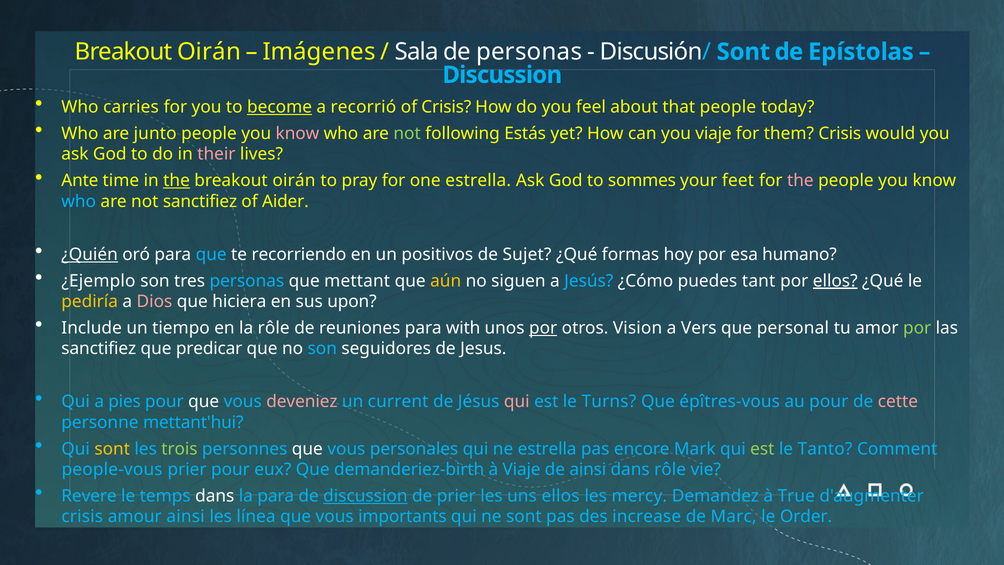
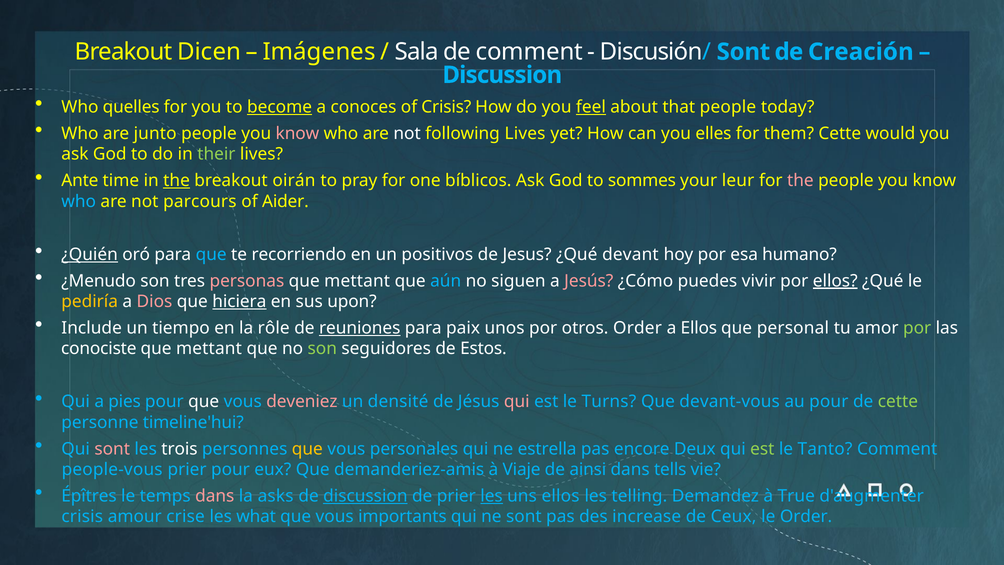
Oirán at (209, 52): Oirán -> Dicen
de personas: personas -> comment
Epístolas: Epístolas -> Creación
carries: carries -> quelles
recorrió: recorrió -> conoces
feel underline: none -> present
not at (407, 133) colour: light green -> white
following Estás: Estás -> Lives
you viaje: viaje -> elles
them Crisis: Crisis -> Cette
their colour: pink -> light green
one estrella: estrella -> bíblicos
feet: feet -> leur
not sanctifiez: sanctifiez -> parcours
Sujet: Sujet -> Jesus
formas: formas -> devant
¿Ejemplo: ¿Ejemplo -> ¿Menudo
personas at (247, 281) colour: light blue -> pink
aún colour: yellow -> light blue
Jesús colour: light blue -> pink
tant: tant -> vivir
hiciera underline: none -> present
reuniones underline: none -> present
with: with -> paix
por at (543, 328) underline: present -> none
otros Vision: Vision -> Order
a Vers: Vers -> Ellos
sanctifiez at (99, 349): sanctifiez -> conociste
predicar at (209, 349): predicar -> mettant
son at (322, 349) colour: light blue -> light green
Jesus: Jesus -> Estos
current: current -> densité
épîtres-vous: épîtres-vous -> devant-vous
cette at (898, 401) colour: pink -> light green
mettant'hui: mettant'hui -> timeline'hui
sont at (112, 449) colour: yellow -> pink
trois colour: light green -> white
que at (307, 449) colour: white -> yellow
Mark: Mark -> Deux
demanderiez-birth: demanderiez-birth -> demanderiez-amis
dans rôle: rôle -> tells
Revere: Revere -> Épîtres
dans at (215, 496) colour: white -> pink
la para: para -> asks
les at (492, 496) underline: none -> present
mercy: mercy -> telling
amour ainsi: ainsi -> crise
línea: línea -> what
Marc: Marc -> Ceux
